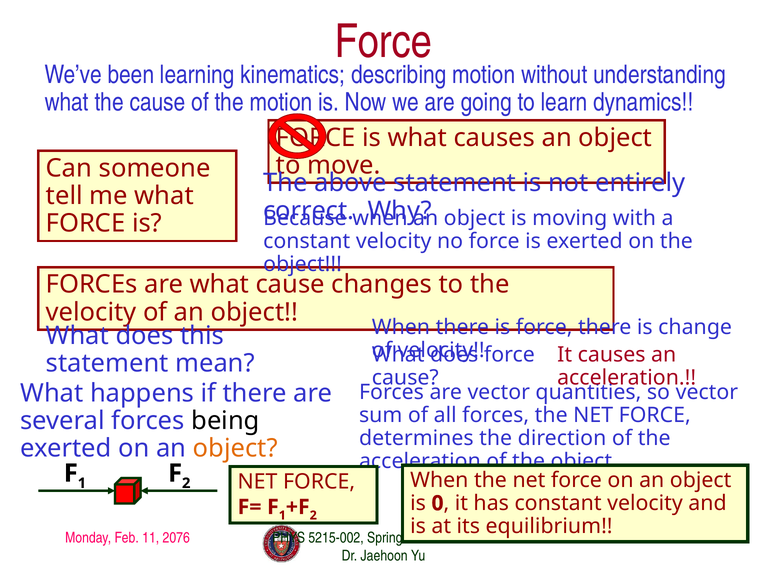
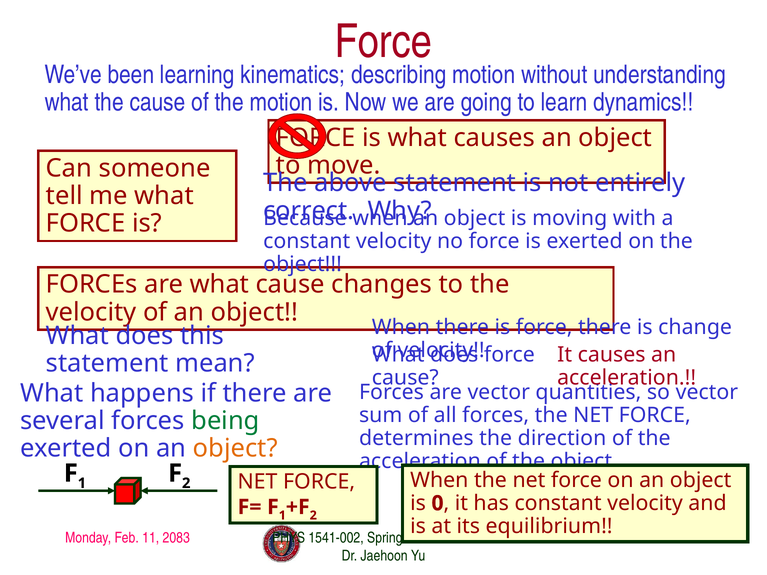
being colour: black -> green
2076: 2076 -> 2083
5215-002: 5215-002 -> 1541-002
